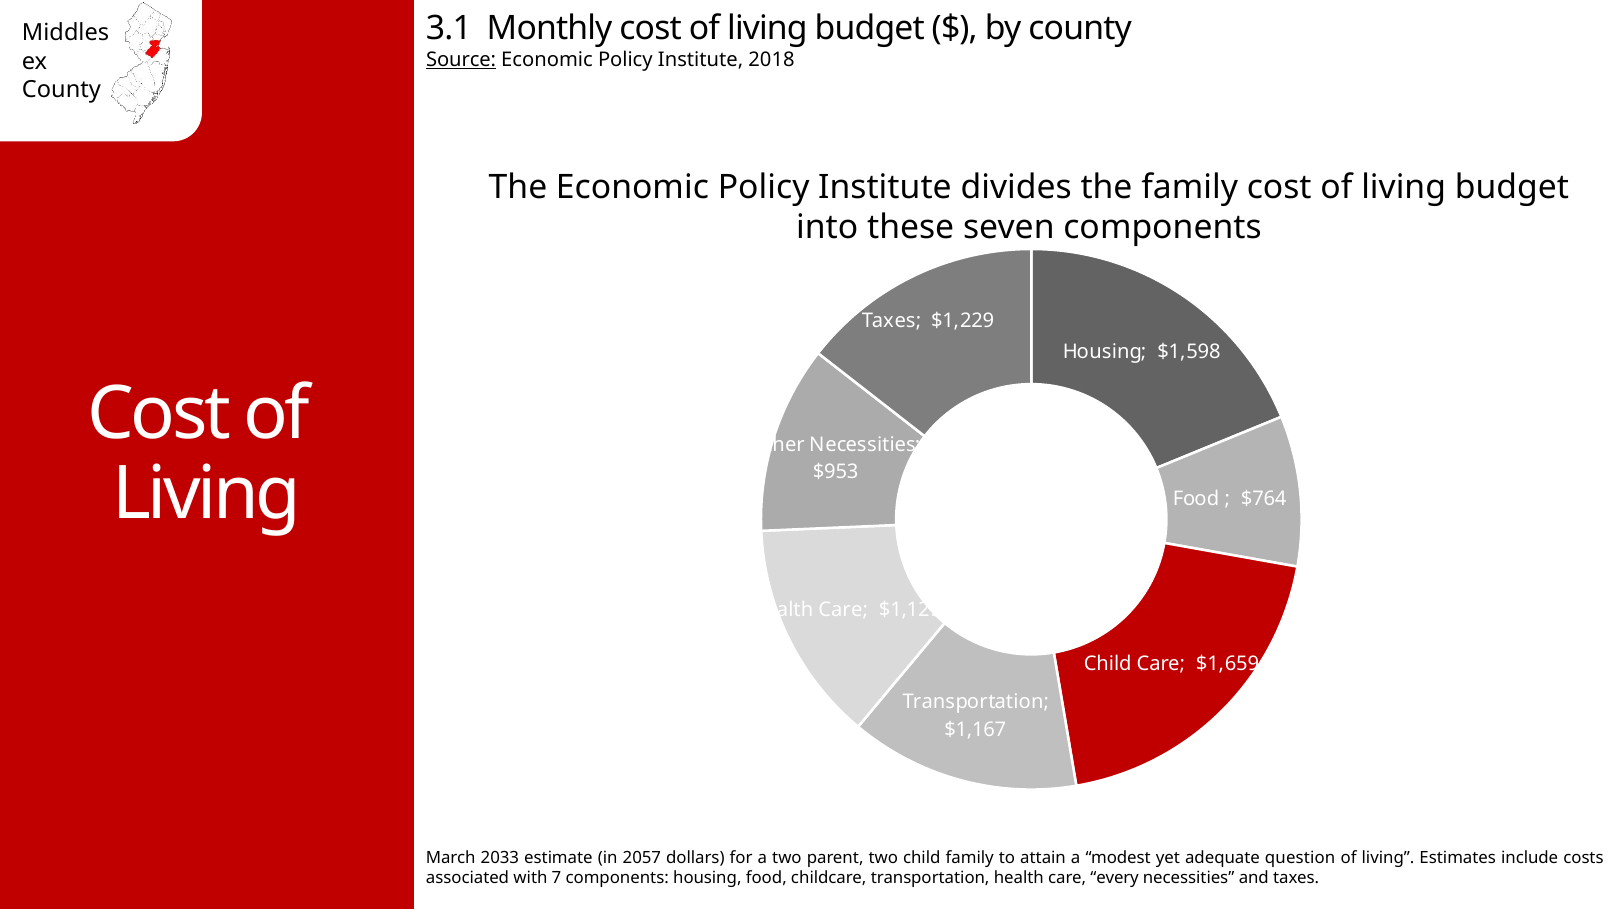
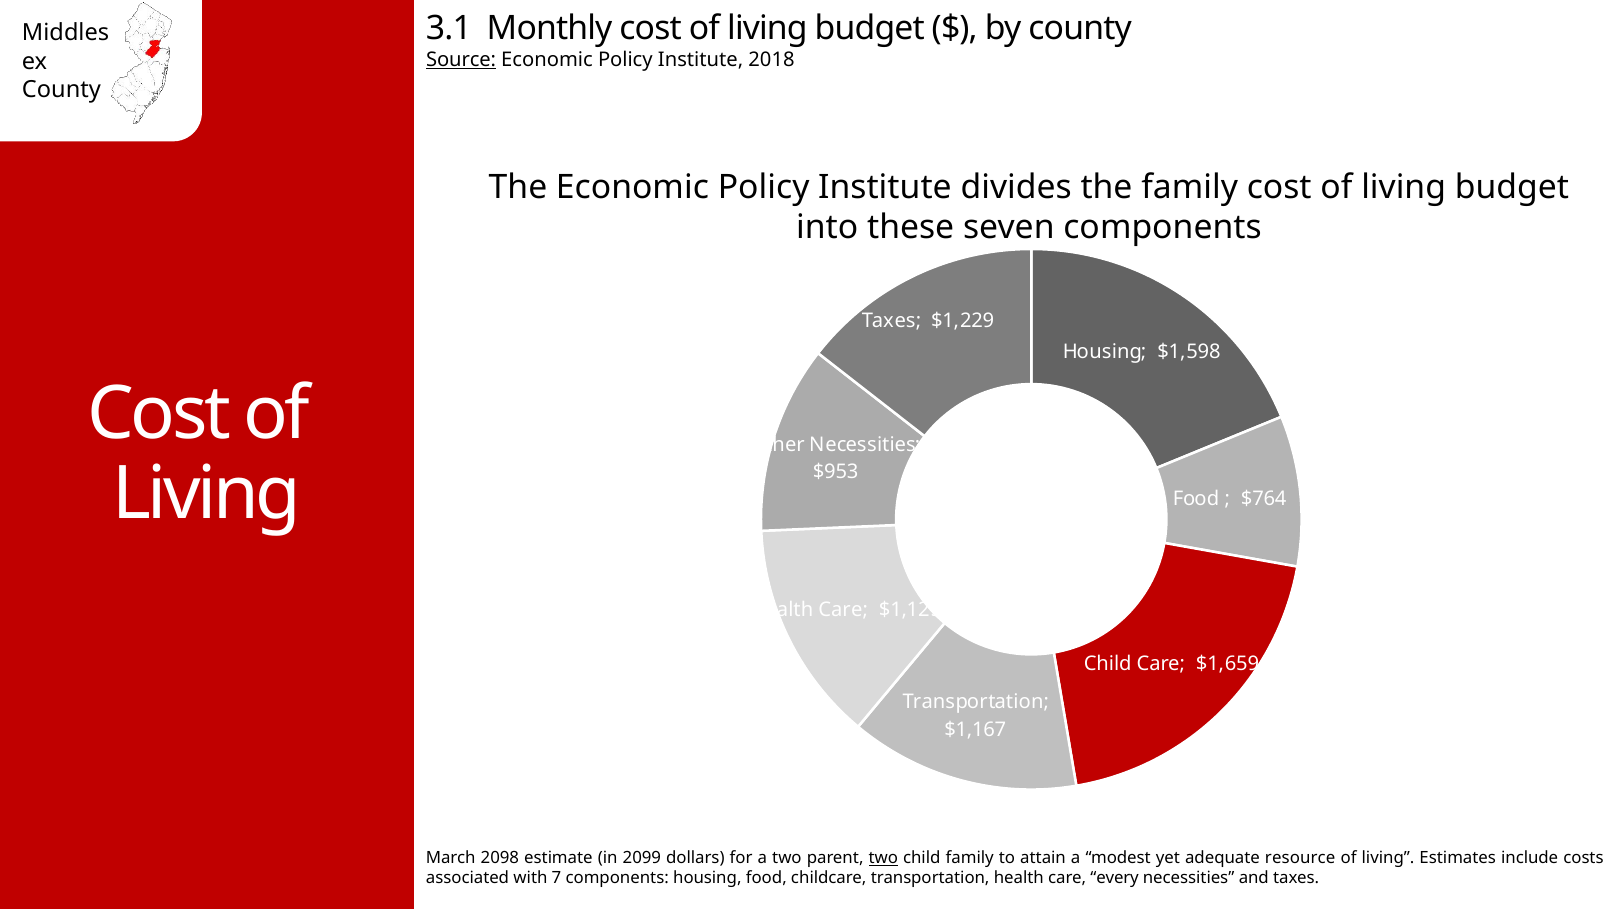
2033: 2033 -> 2098
2057: 2057 -> 2099
two at (883, 858) underline: none -> present
question: question -> resource
